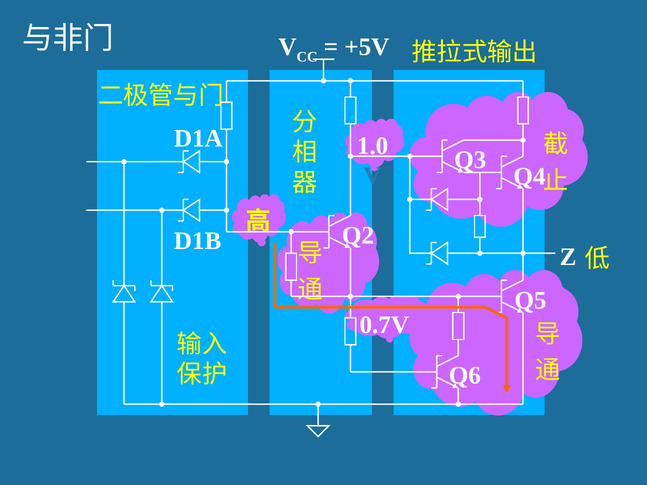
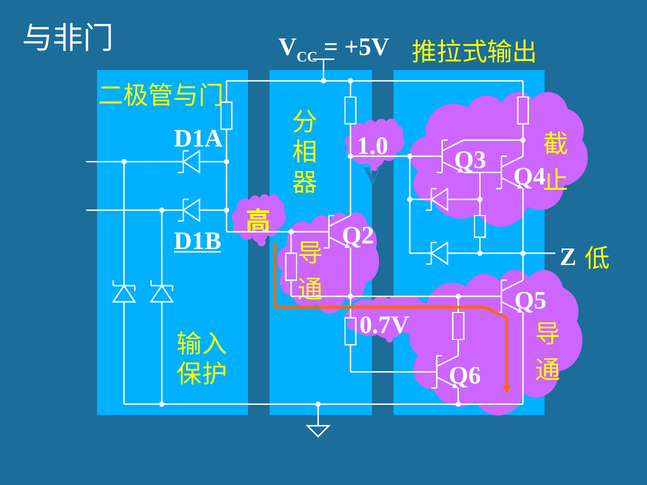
D1B underline: none -> present
